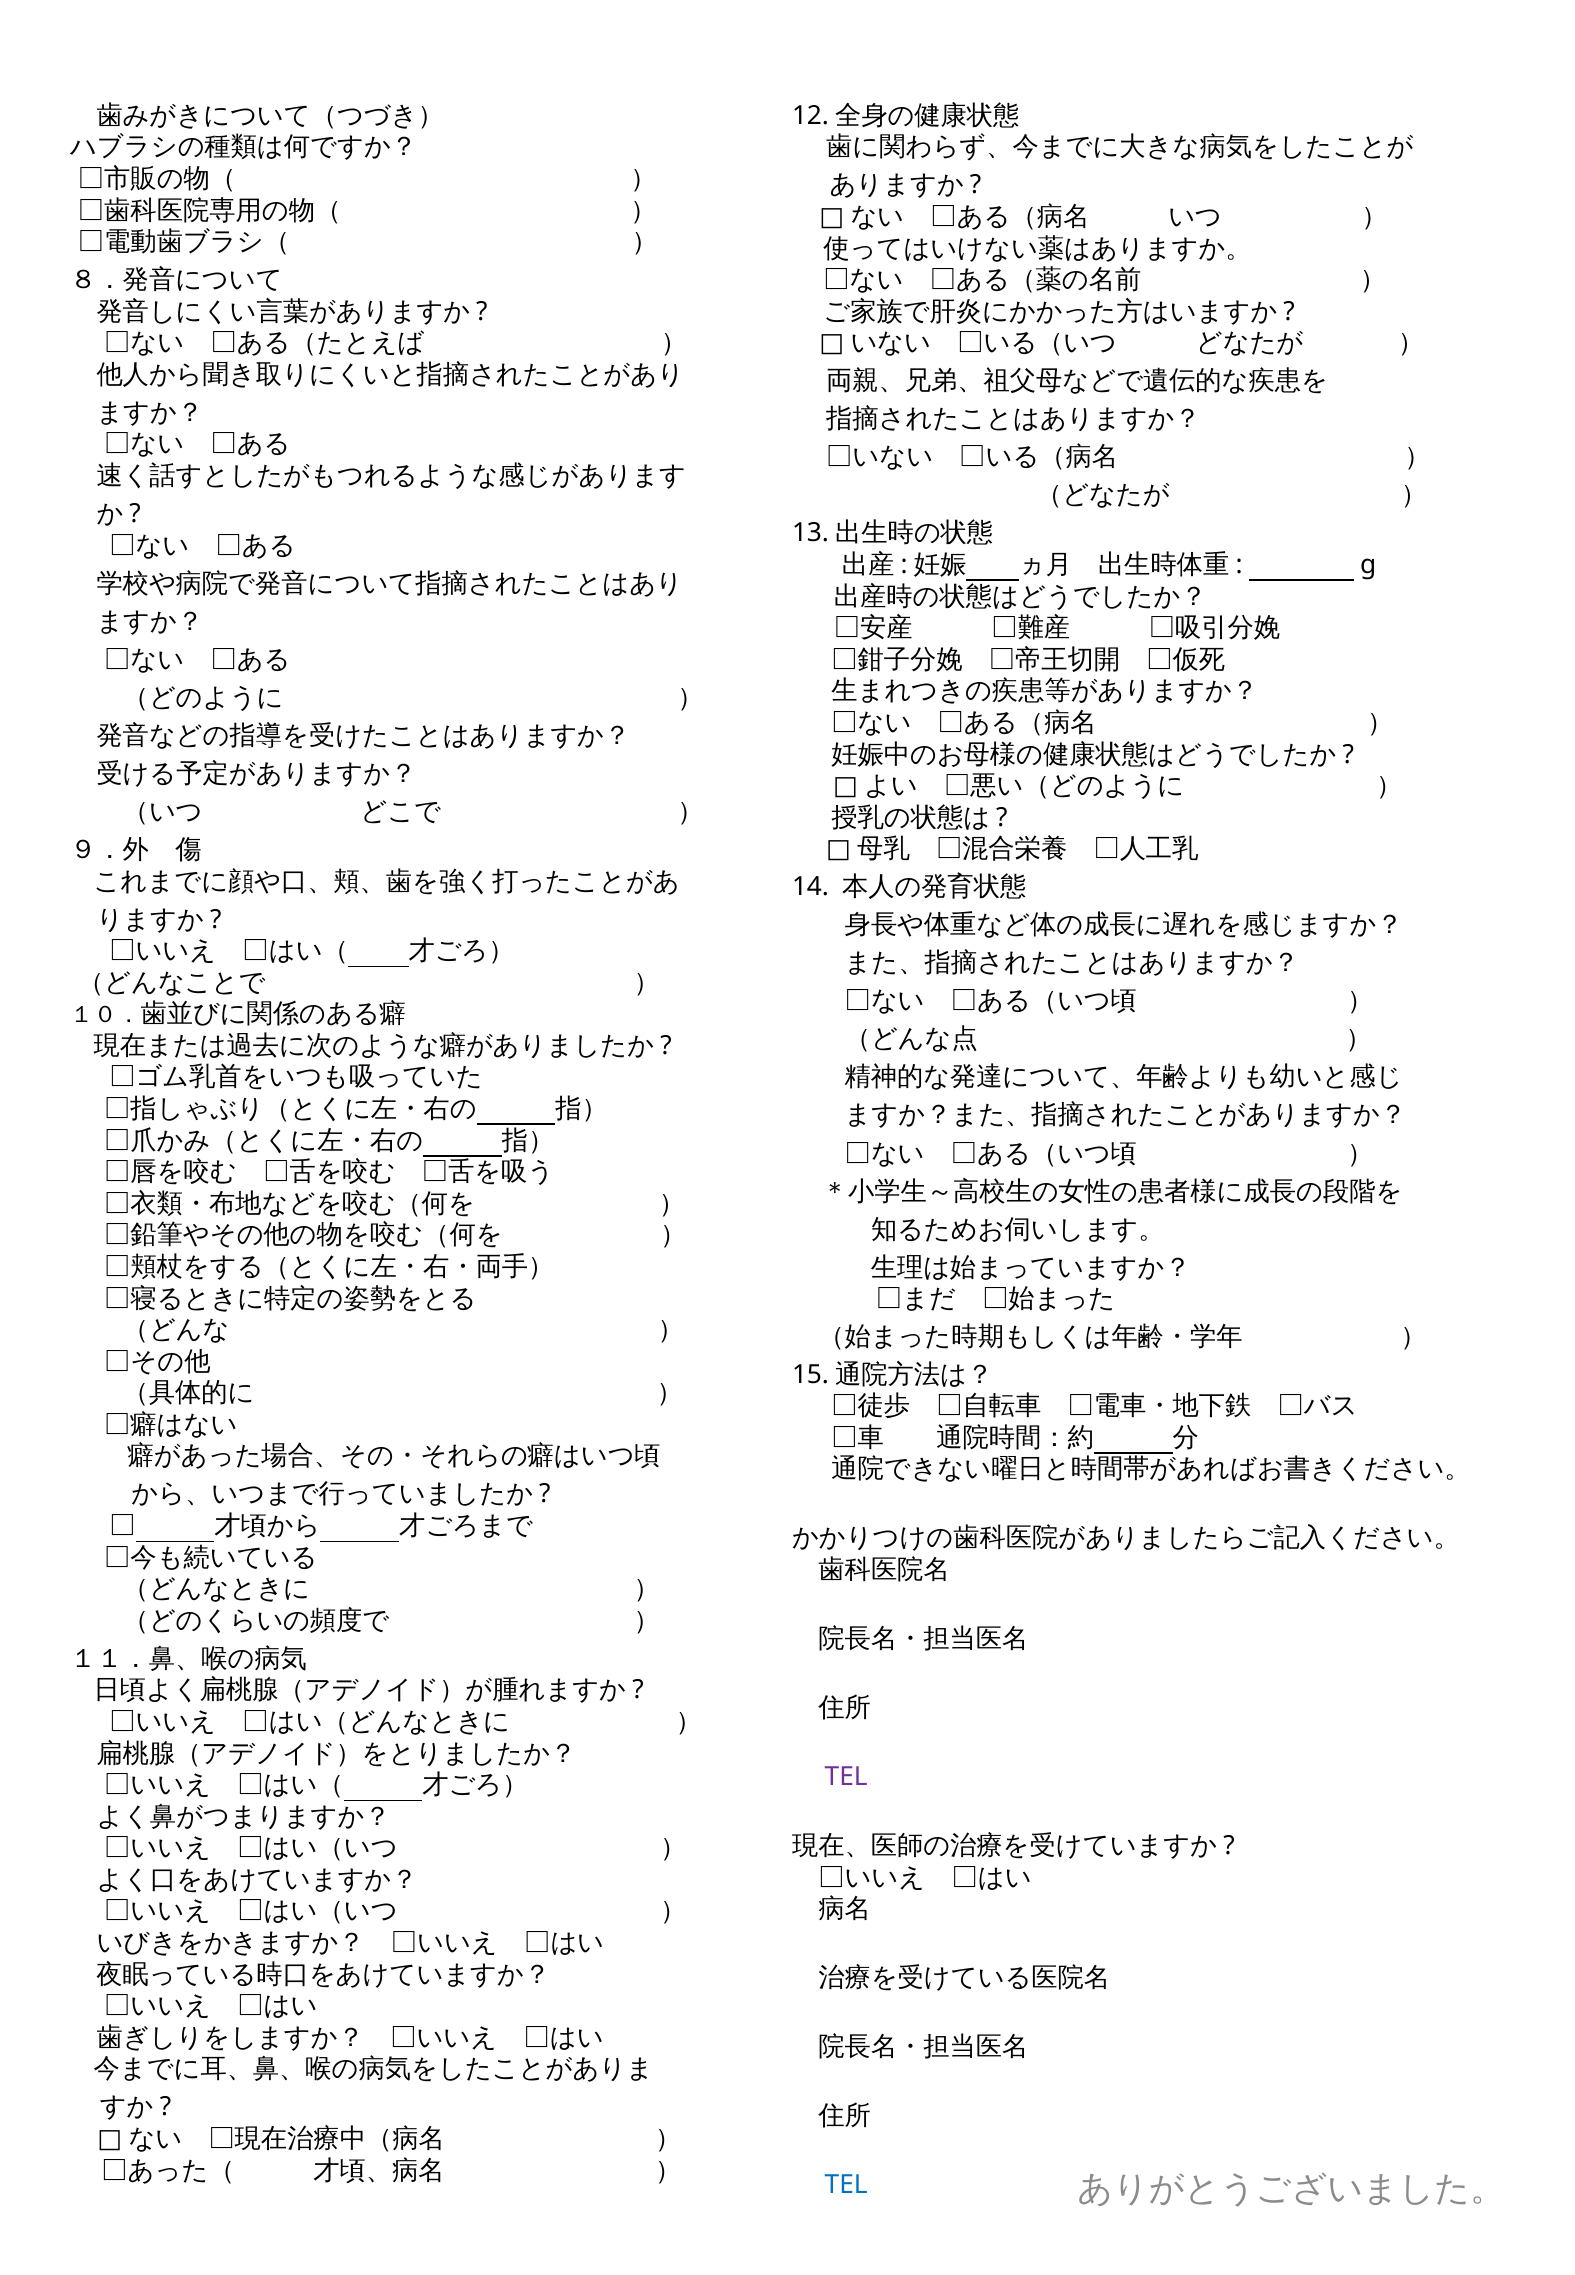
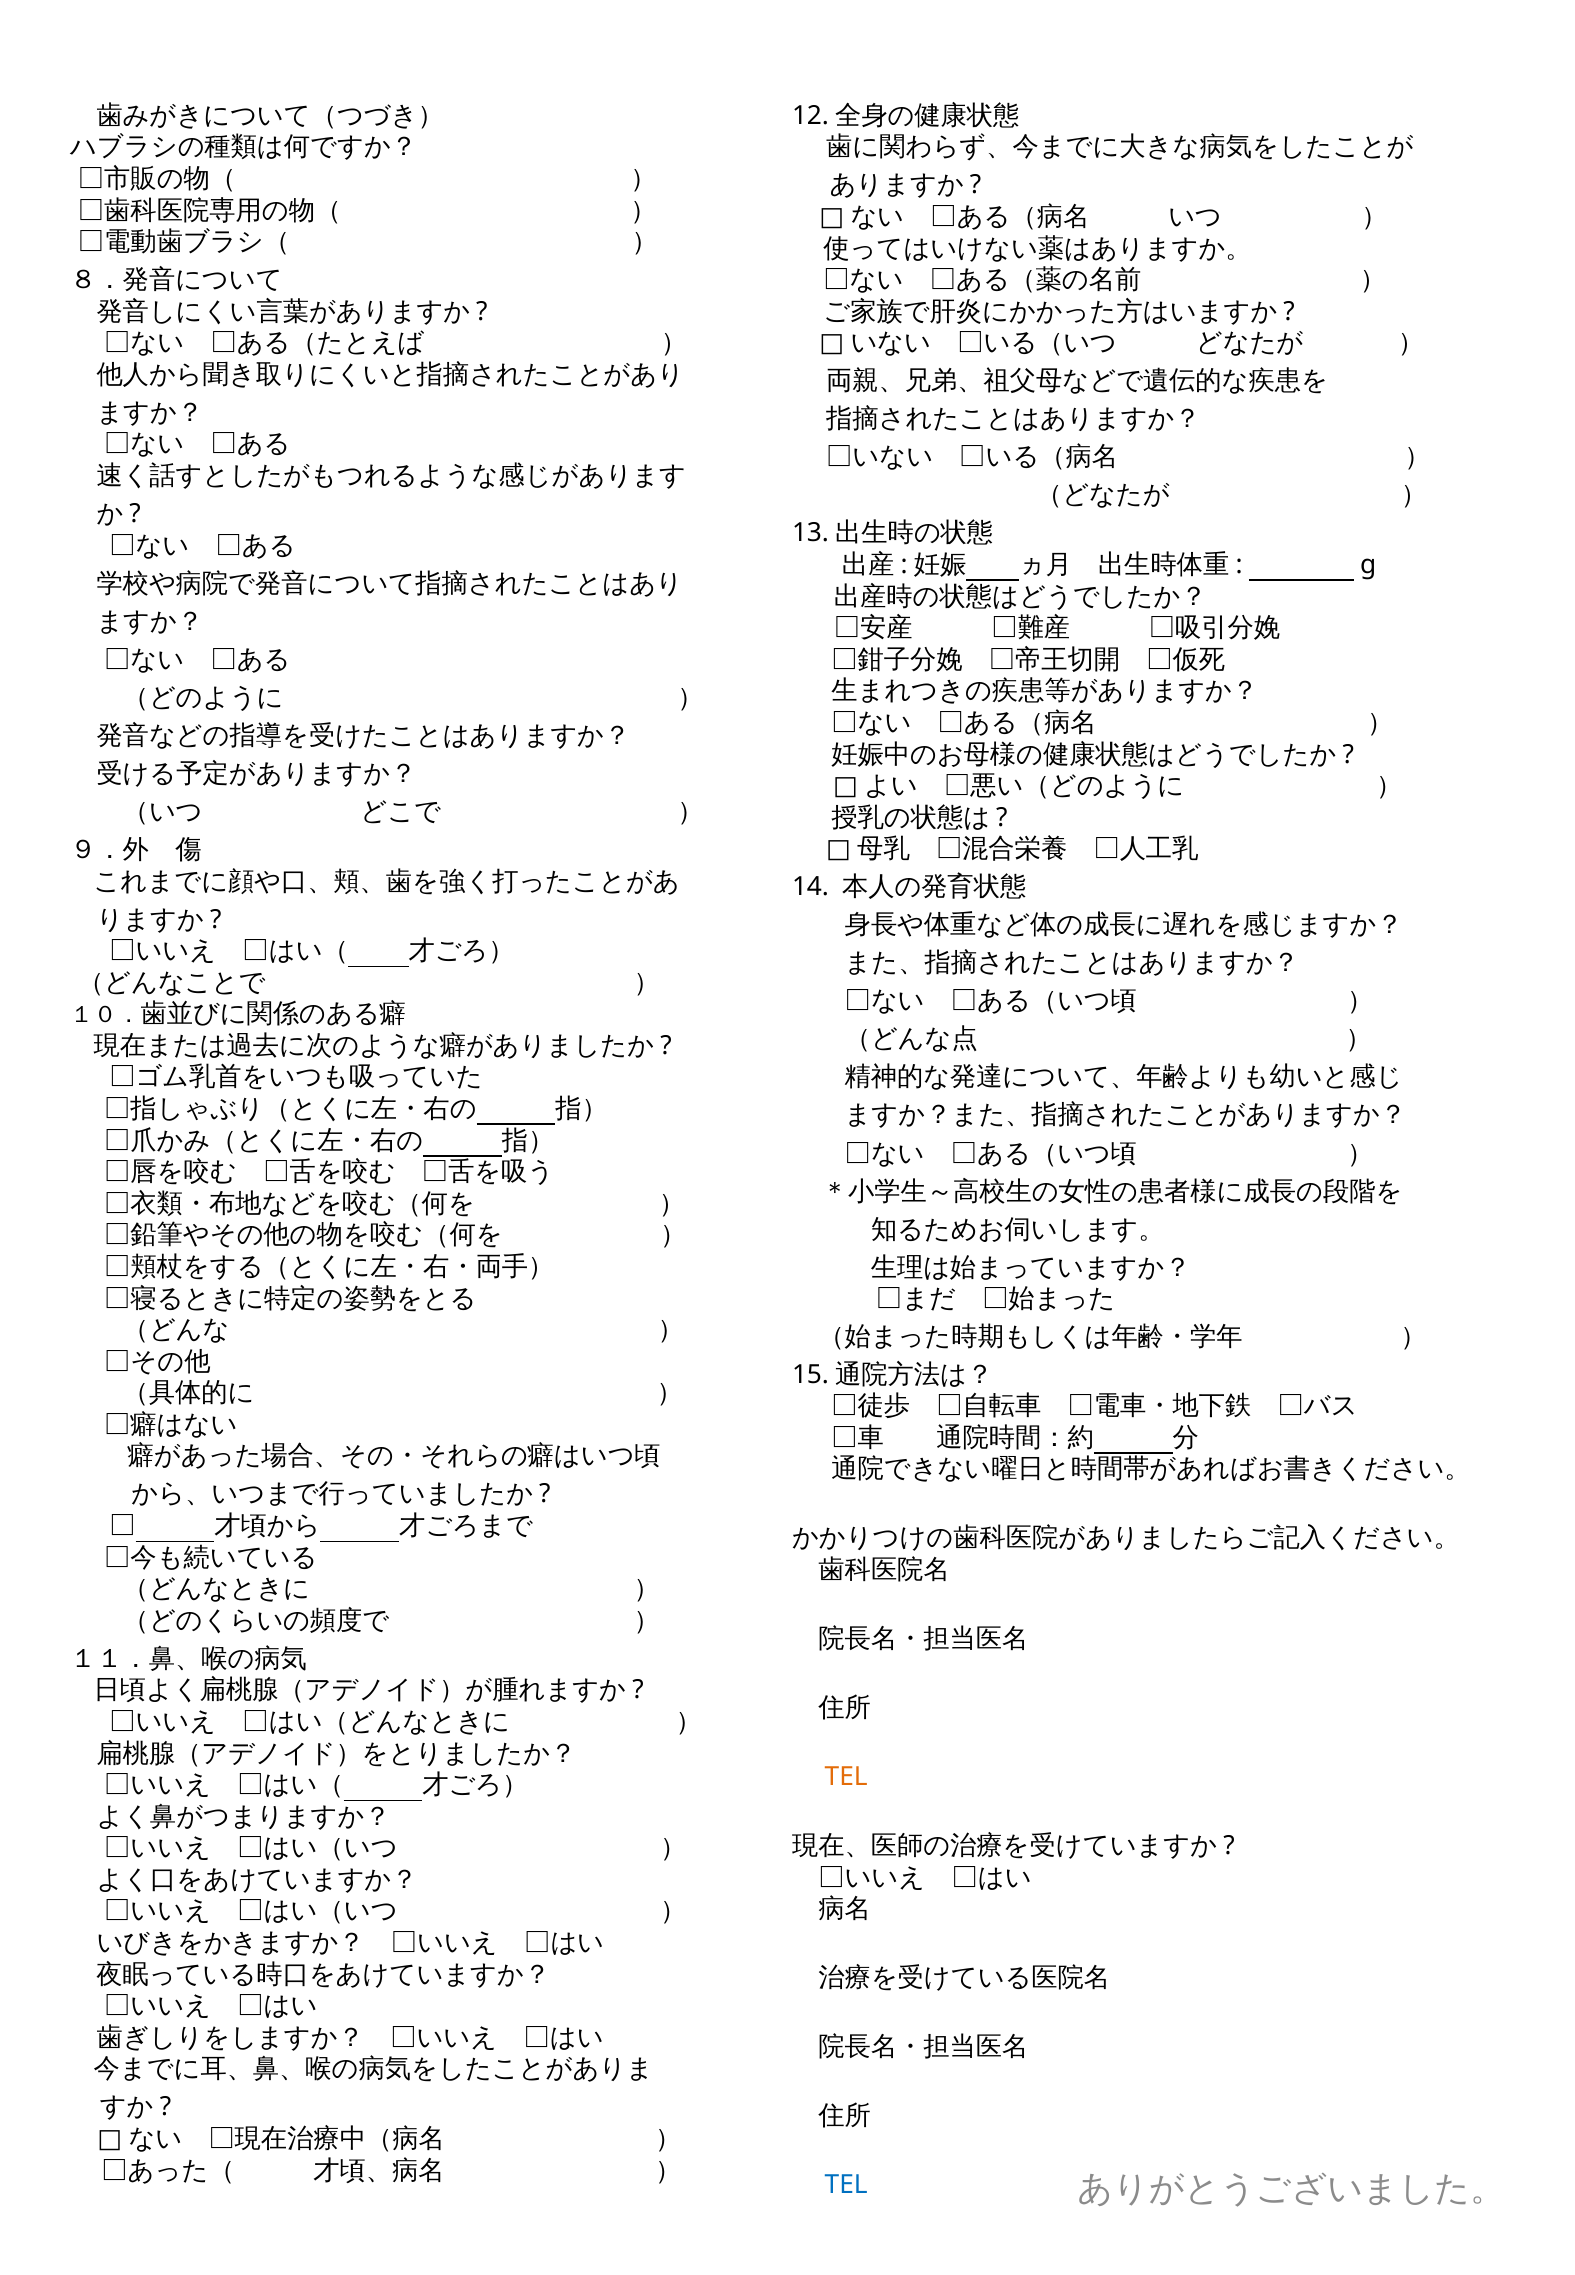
TEL at (846, 1777) colour: purple -> orange
